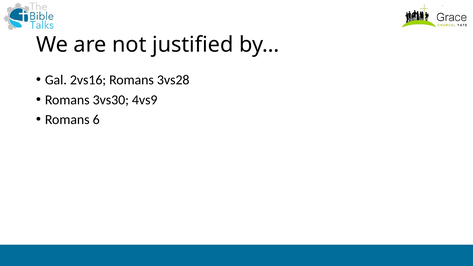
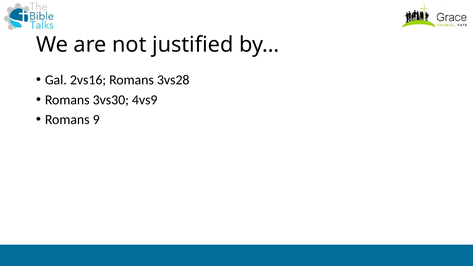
6: 6 -> 9
